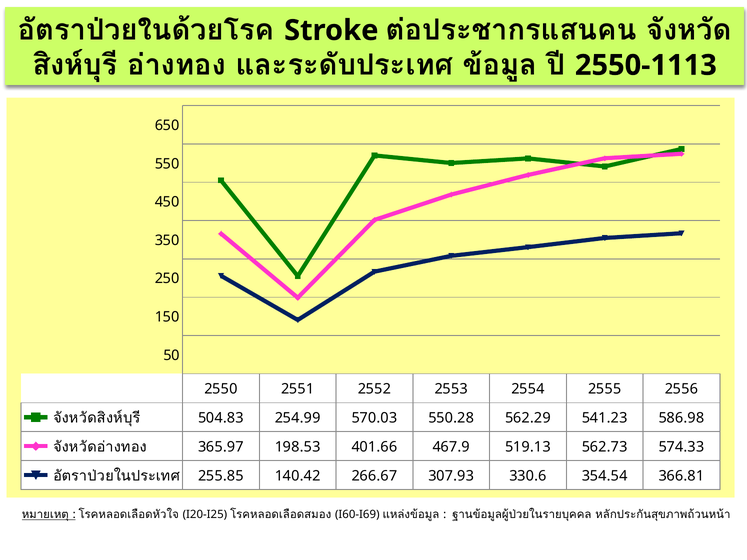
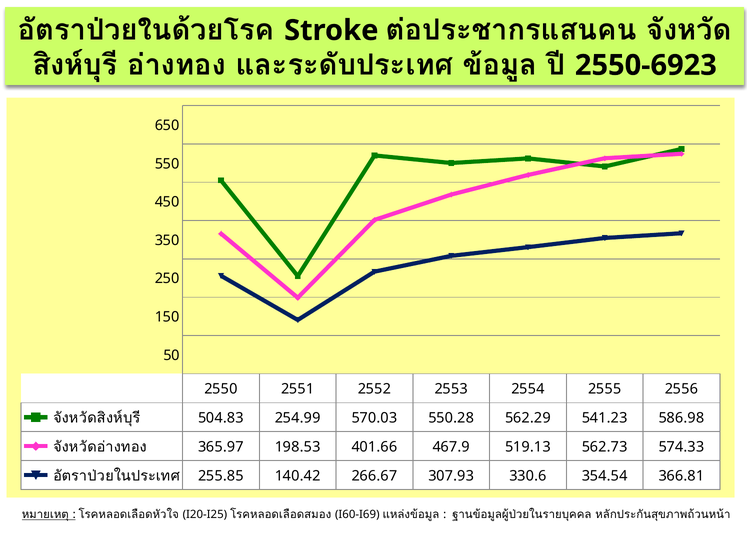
2550-1113: 2550-1113 -> 2550-6923
